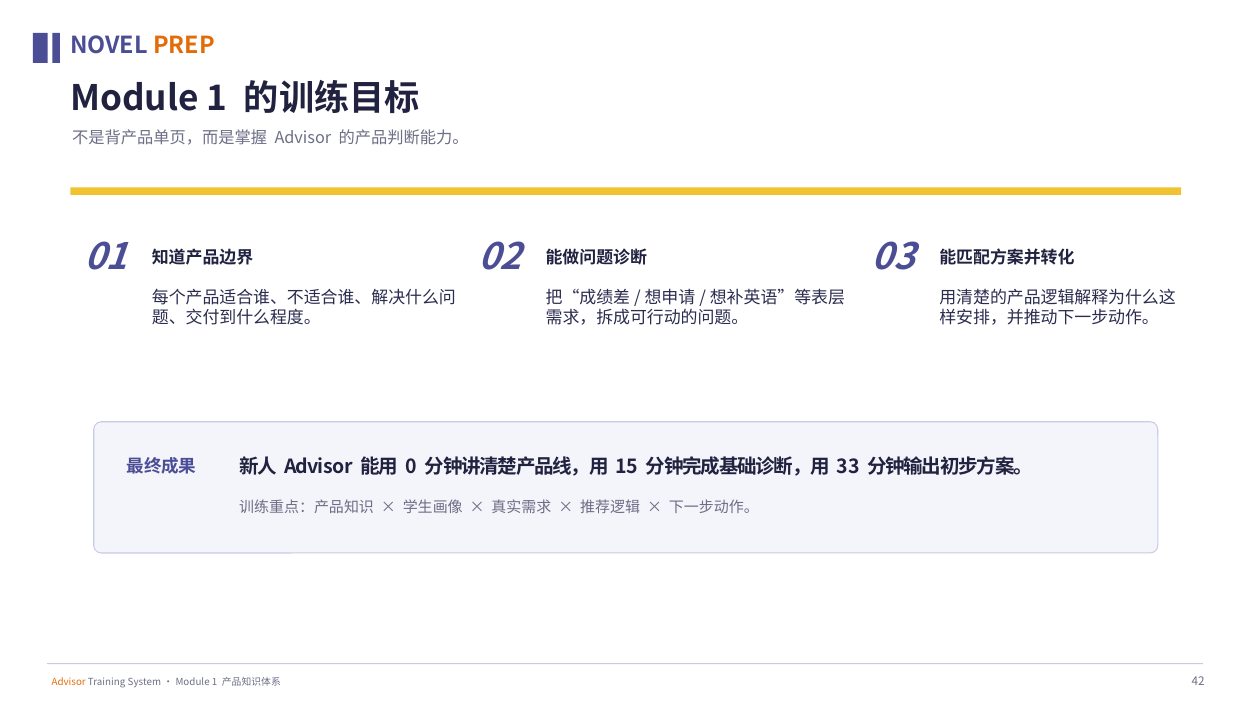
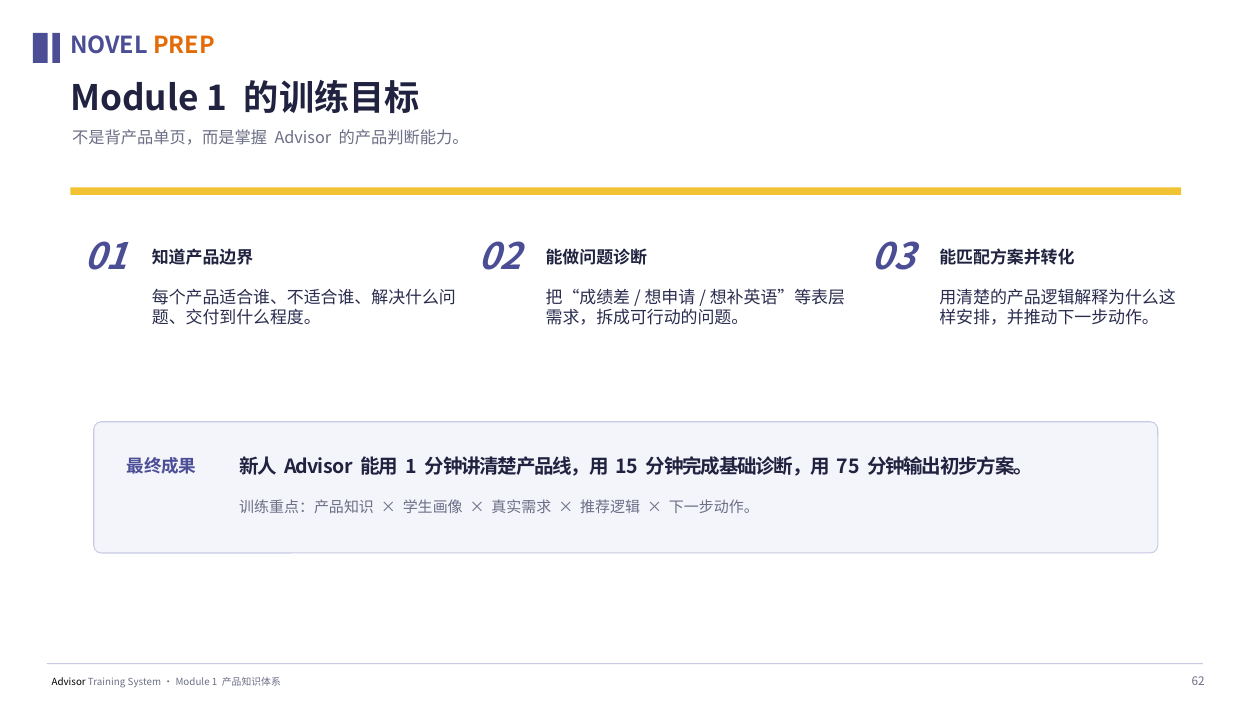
0 at (411, 467): 0 -> 1
33: 33 -> 75
Advisor at (69, 682) colour: orange -> black
42: 42 -> 62
